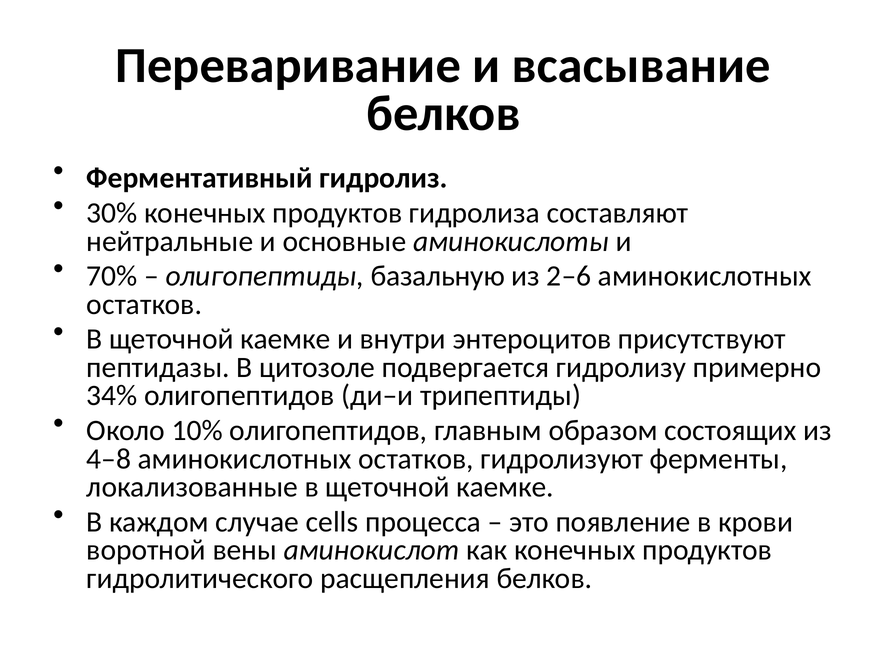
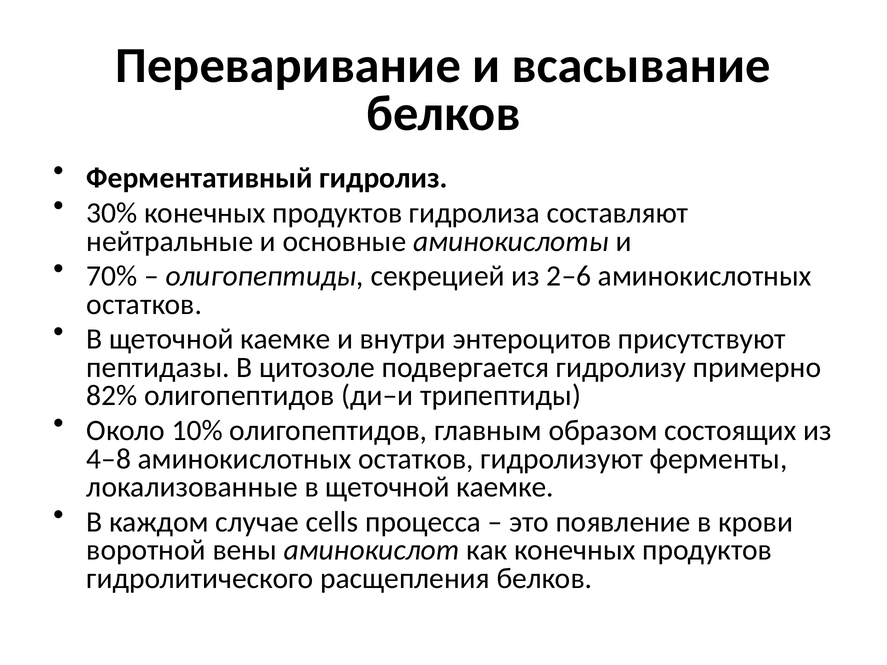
базальную: базальную -> секрецией
34%: 34% -> 82%
